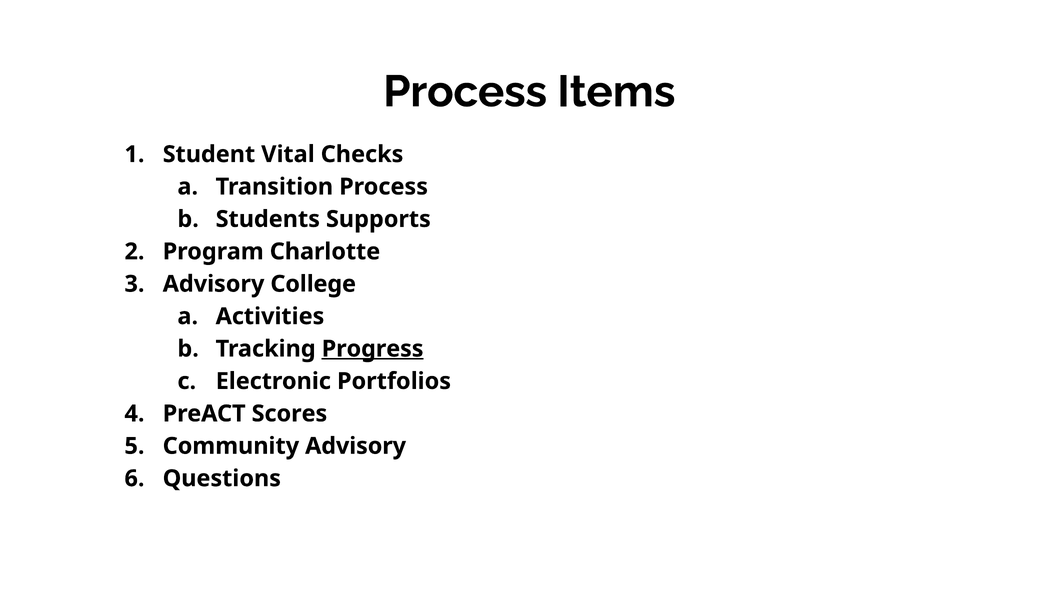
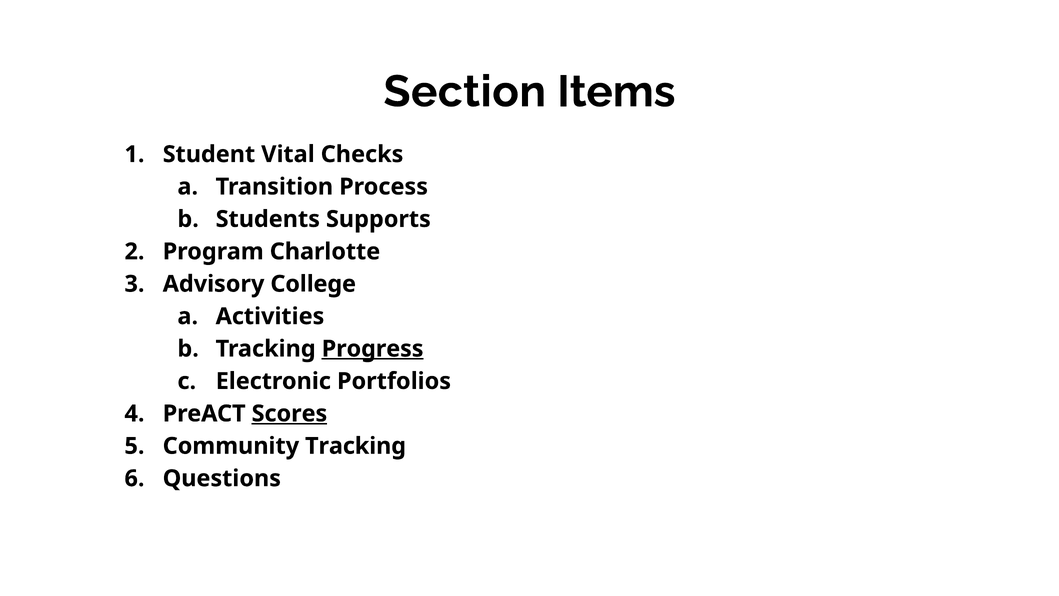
Process at (465, 92): Process -> Section
Scores underline: none -> present
Community Advisory: Advisory -> Tracking
